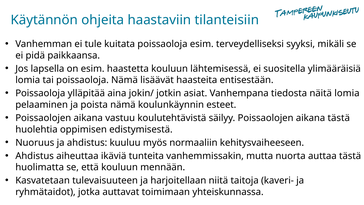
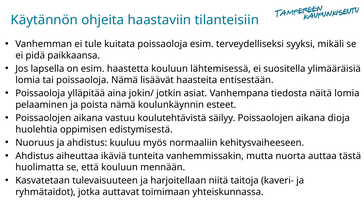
aikana tästä: tästä -> dioja
